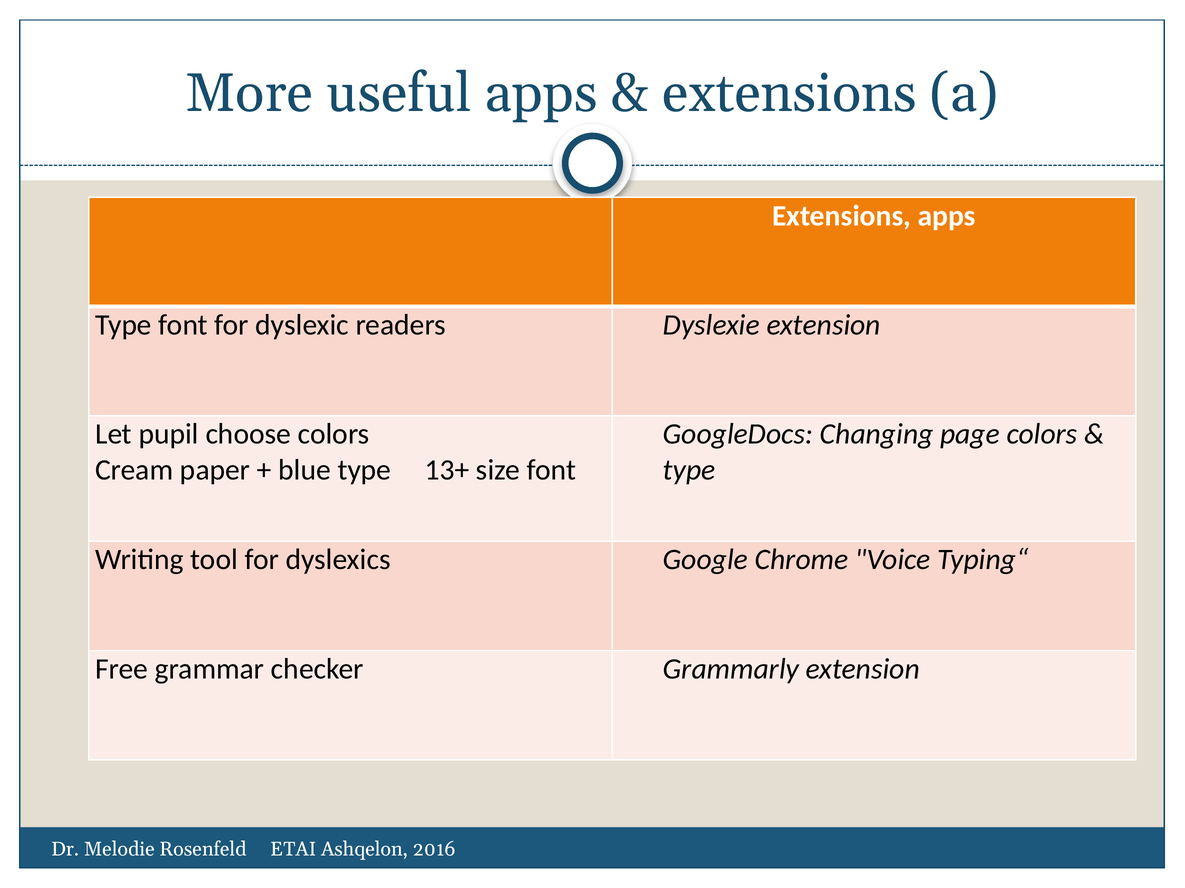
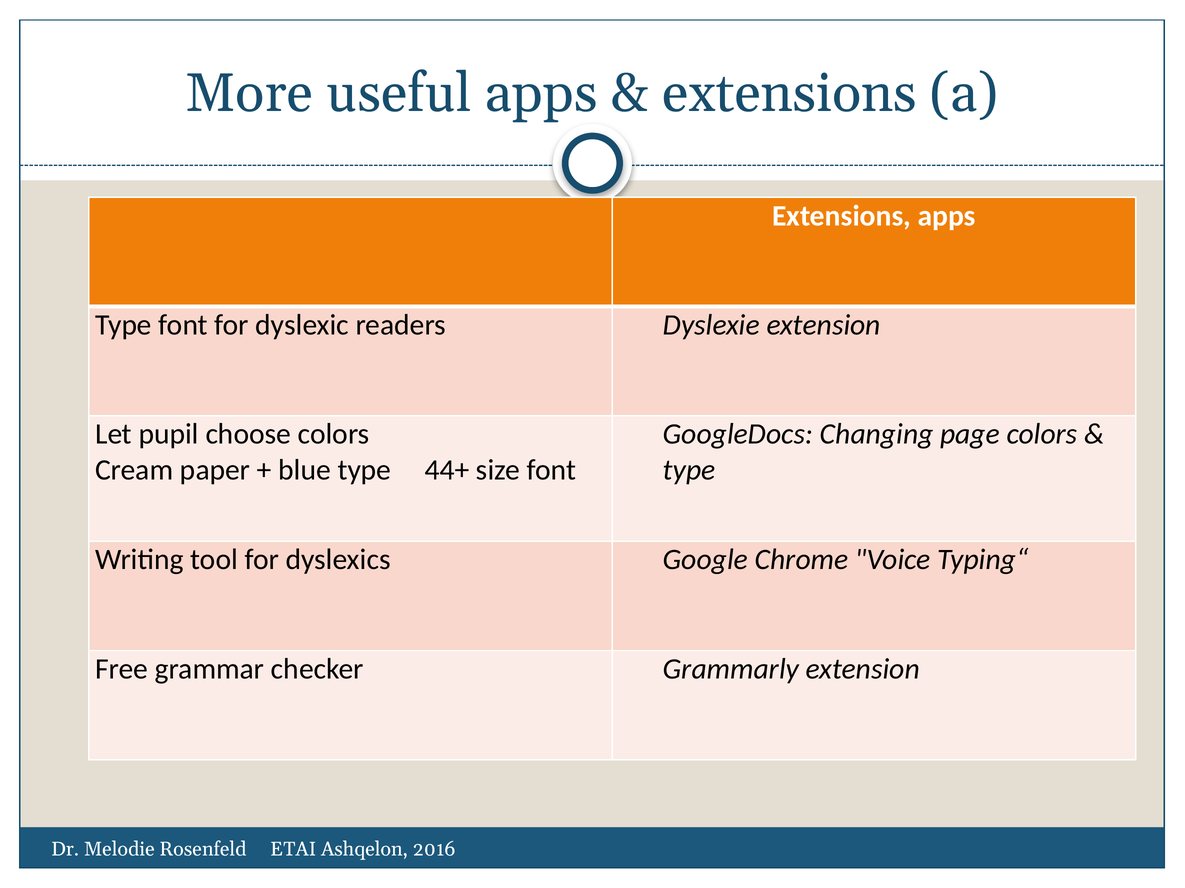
13+: 13+ -> 44+
